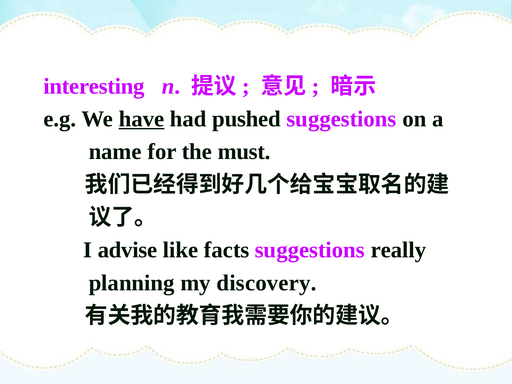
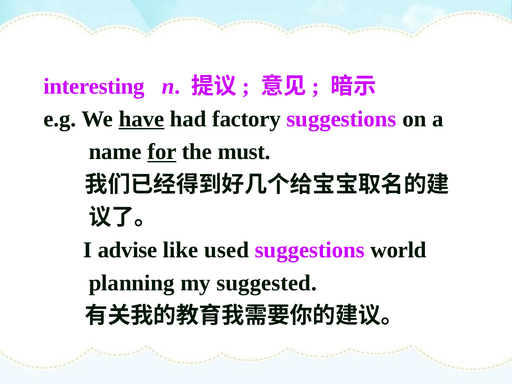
pushed: pushed -> factory
for underline: none -> present
facts: facts -> used
really: really -> world
discovery: discovery -> suggested
